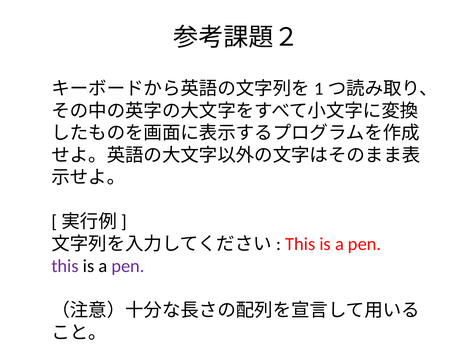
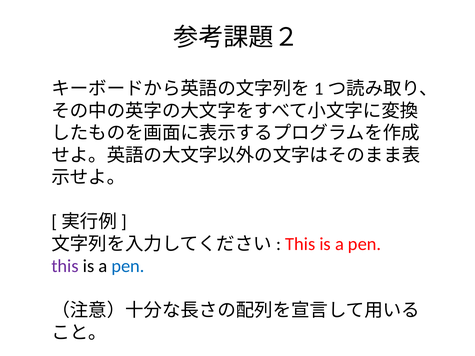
pen at (128, 266) colour: purple -> blue
